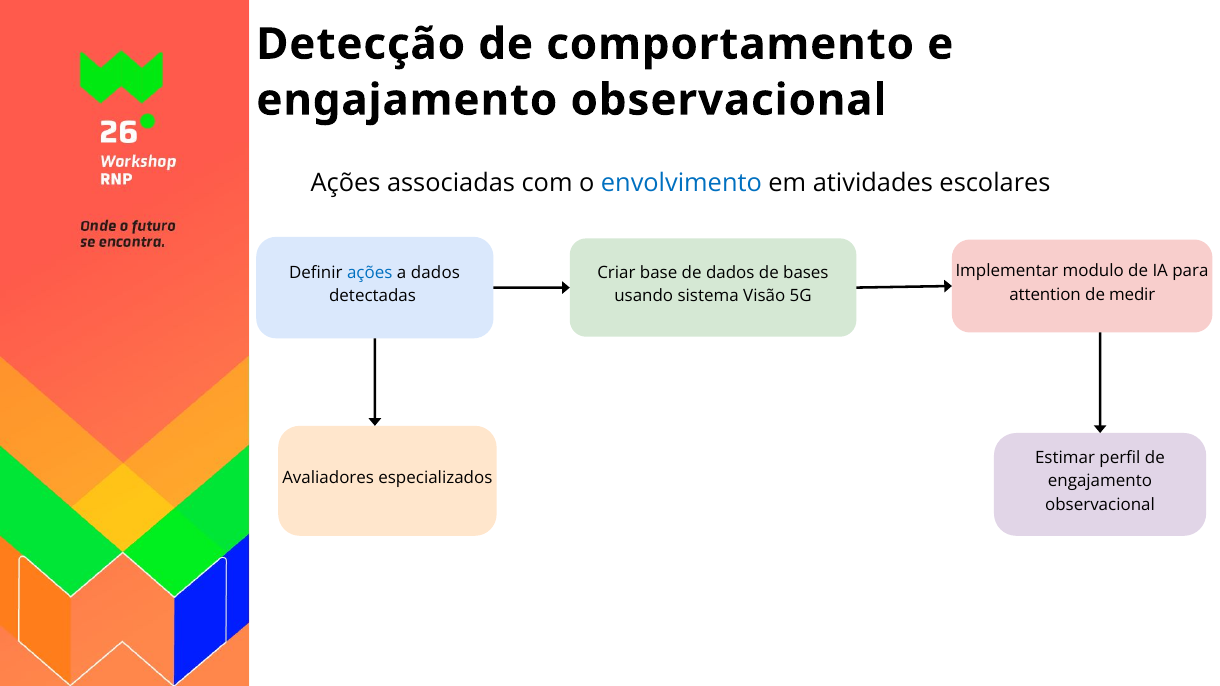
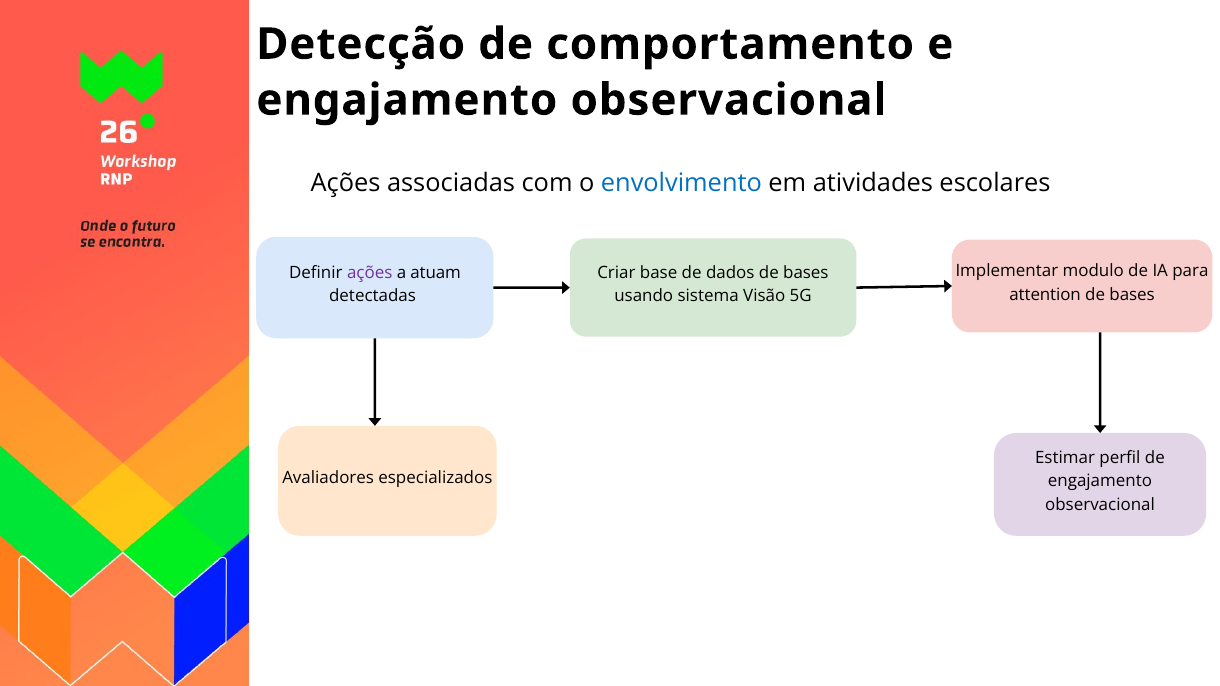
ações at (370, 273) colour: blue -> purple
a dados: dados -> atuam
medir at (1132, 295): medir -> bases
